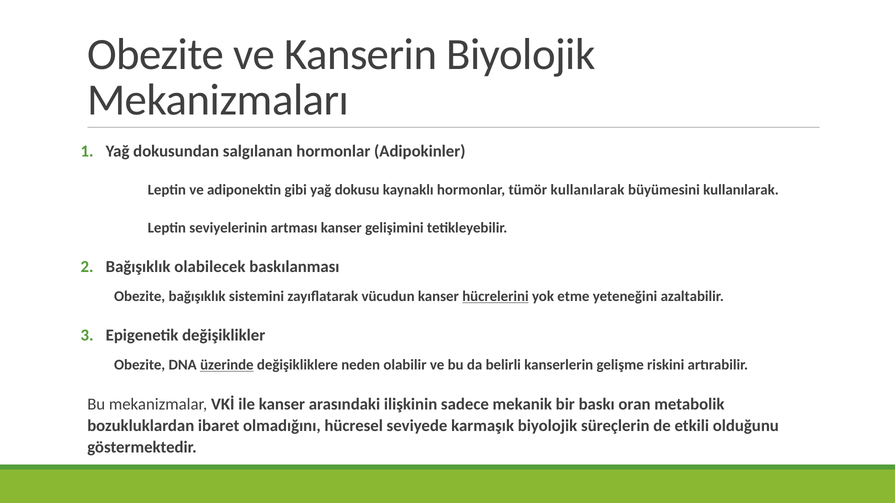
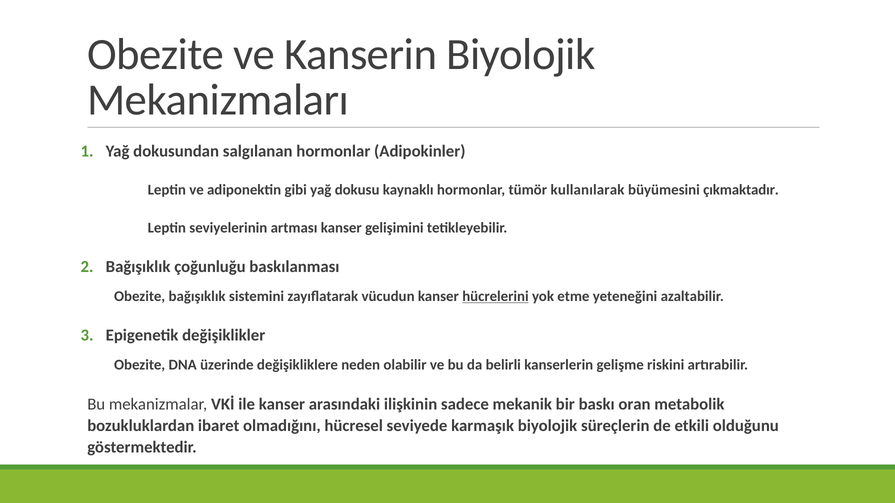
büyümesini kullanılarak: kullanılarak -> çıkmaktadır
olabilecek: olabilecek -> çoğunluğu
üzerinde underline: present -> none
